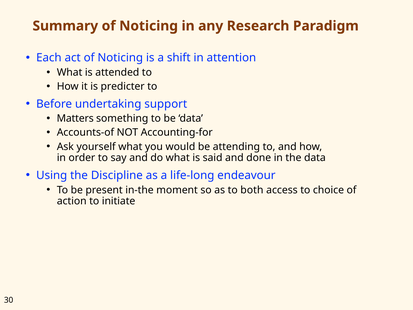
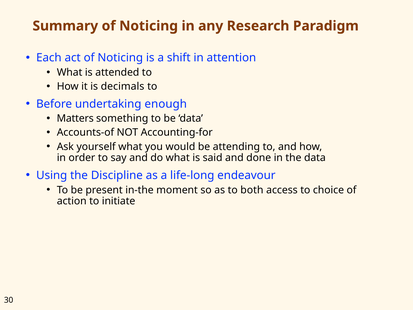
predicter: predicter -> decimals
support: support -> enough
